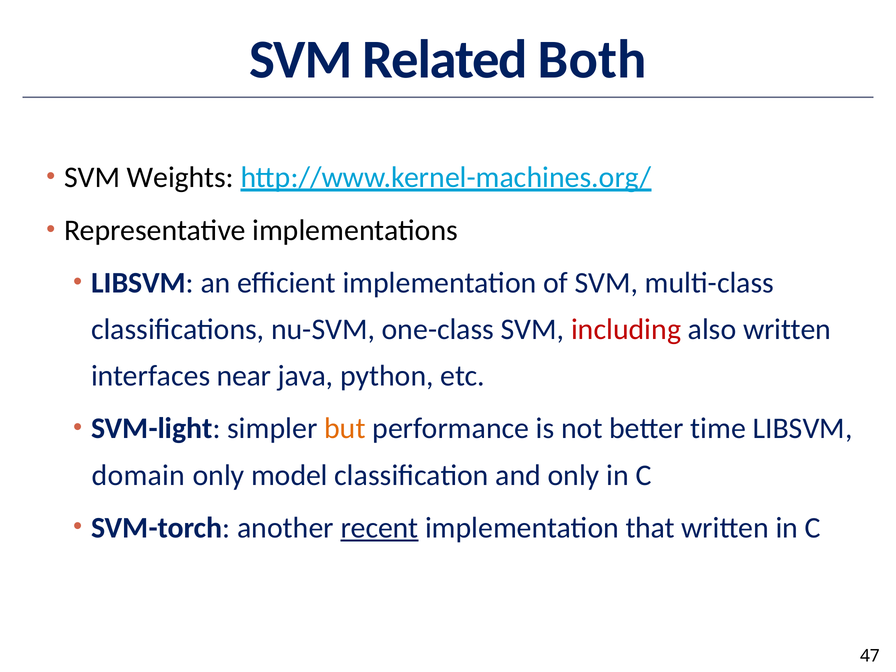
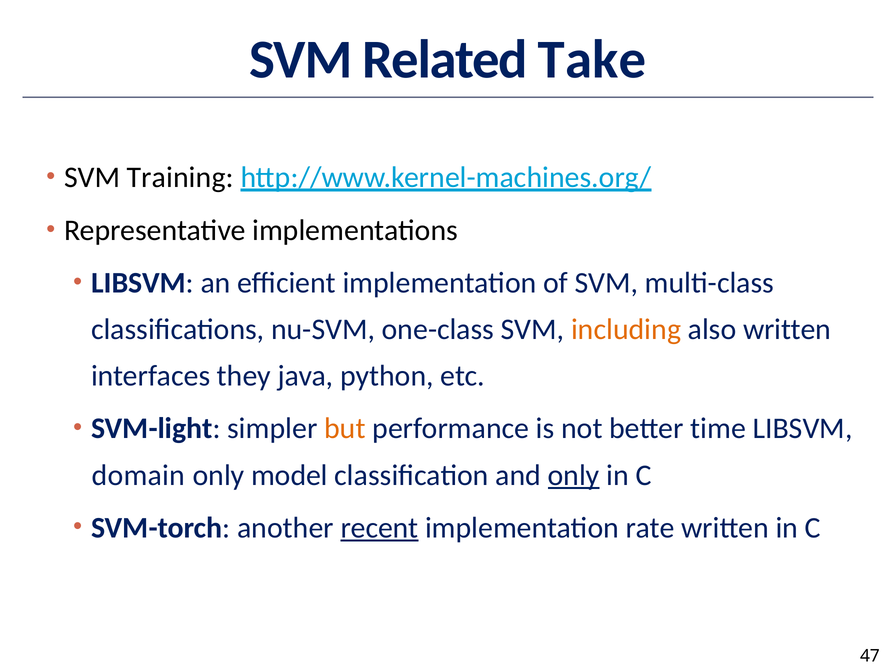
Both: Both -> Take
Weights: Weights -> Training
including colour: red -> orange
near: near -> they
only at (574, 475) underline: none -> present
that: that -> rate
